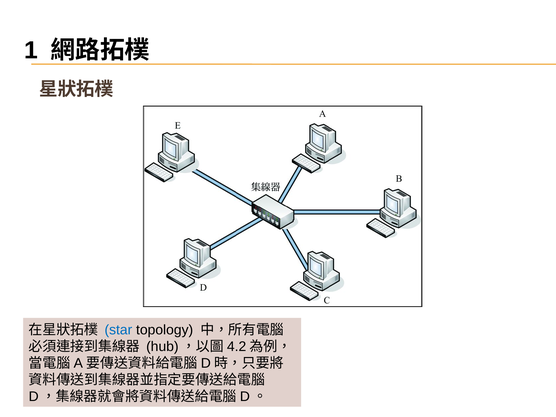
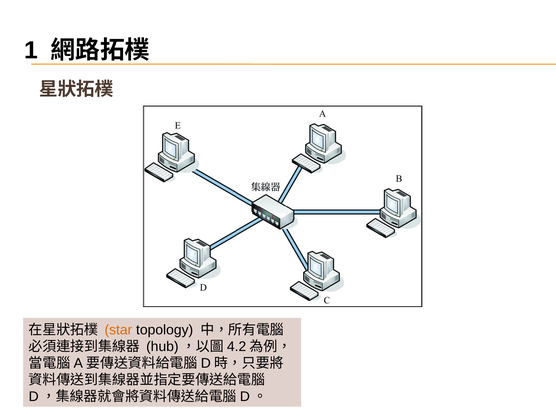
star colour: blue -> orange
